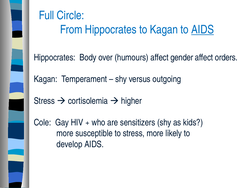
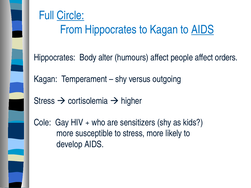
Circle underline: none -> present
over: over -> alter
gender: gender -> people
